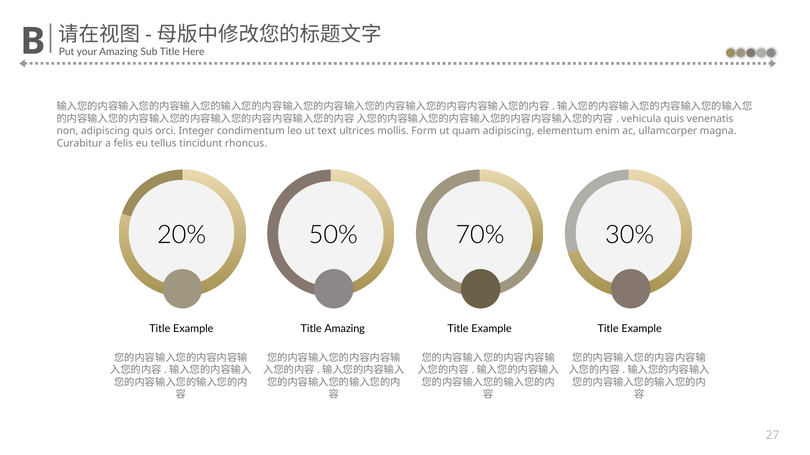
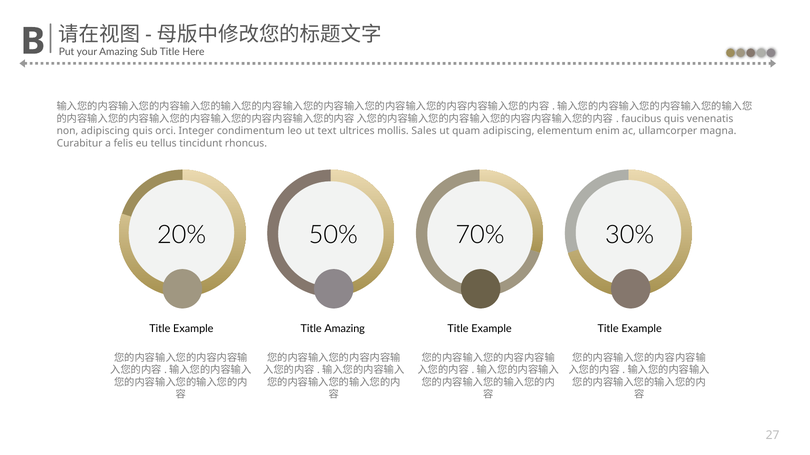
vehicula: vehicula -> faucibus
Form: Form -> Sales
